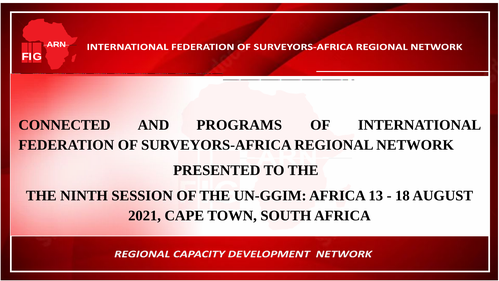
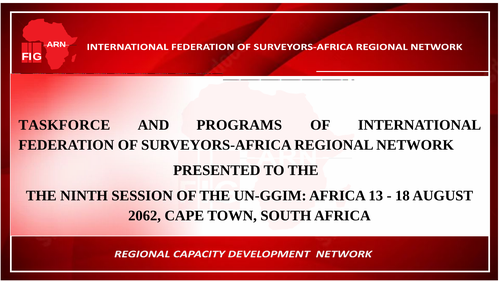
CONNECTED: CONNECTED -> TASKFORCE
2021: 2021 -> 2062
